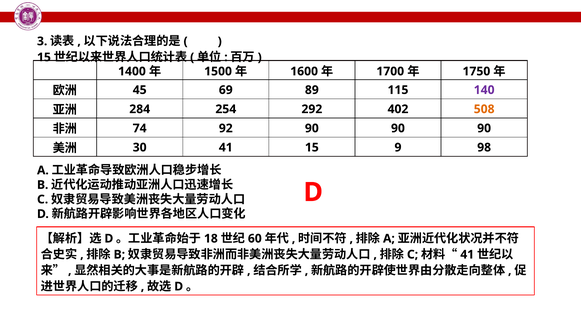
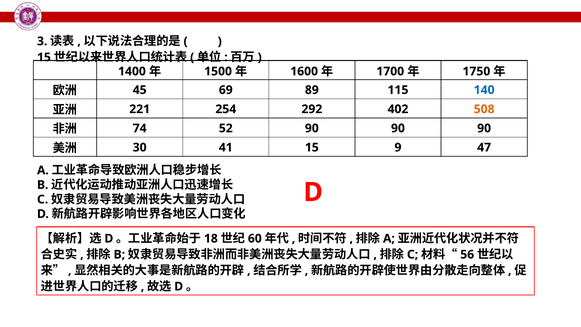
140 colour: purple -> blue
284: 284 -> 221
92: 92 -> 52
98: 98 -> 47
41 at (467, 254): 41 -> 56
